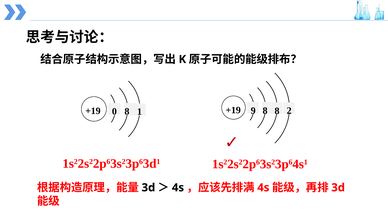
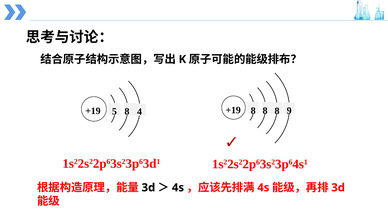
0: 0 -> 5
1: 1 -> 4
+19 9: 9 -> 8
2: 2 -> 9
